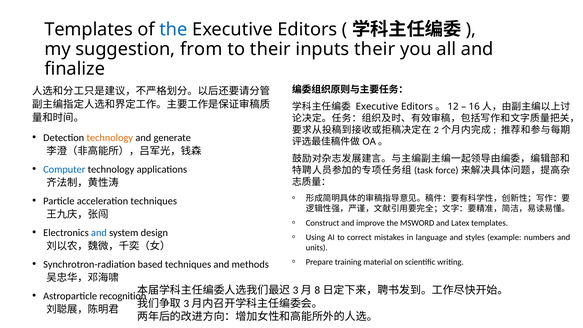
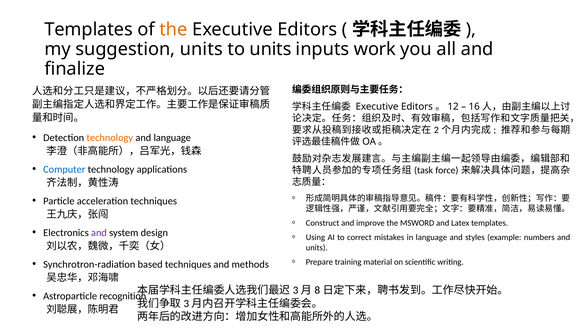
the at (173, 29) colour: blue -> orange
suggestion from: from -> units
to their: their -> units
inputs their: their -> work
and generate: generate -> language
and at (99, 233) colour: blue -> purple
